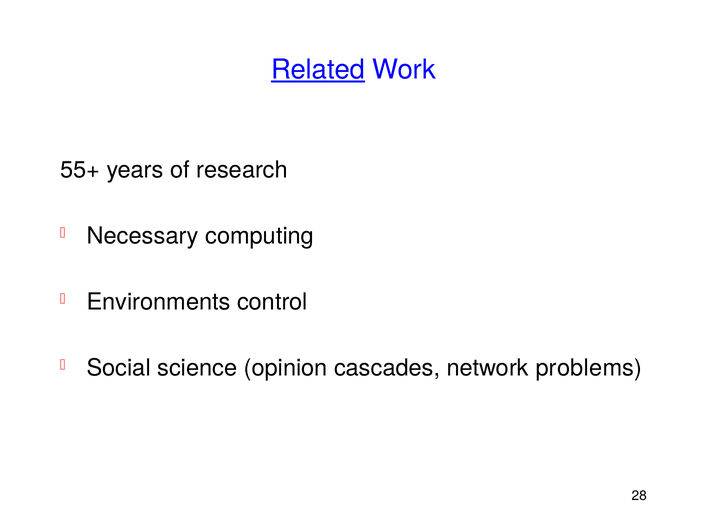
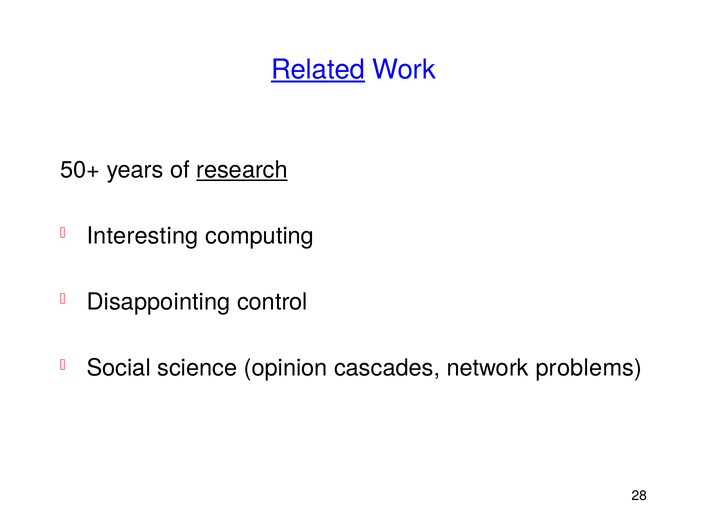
55+: 55+ -> 50+
research underline: none -> present
Necessary: Necessary -> Interesting
Environments: Environments -> Disappointing
